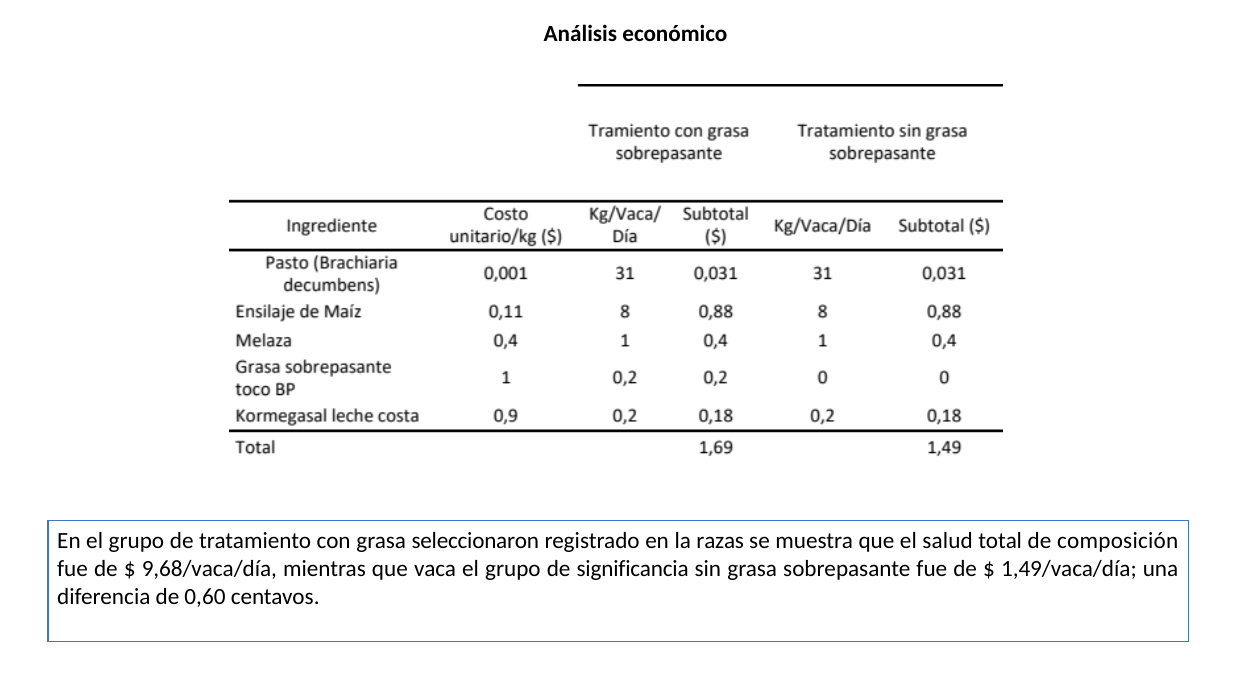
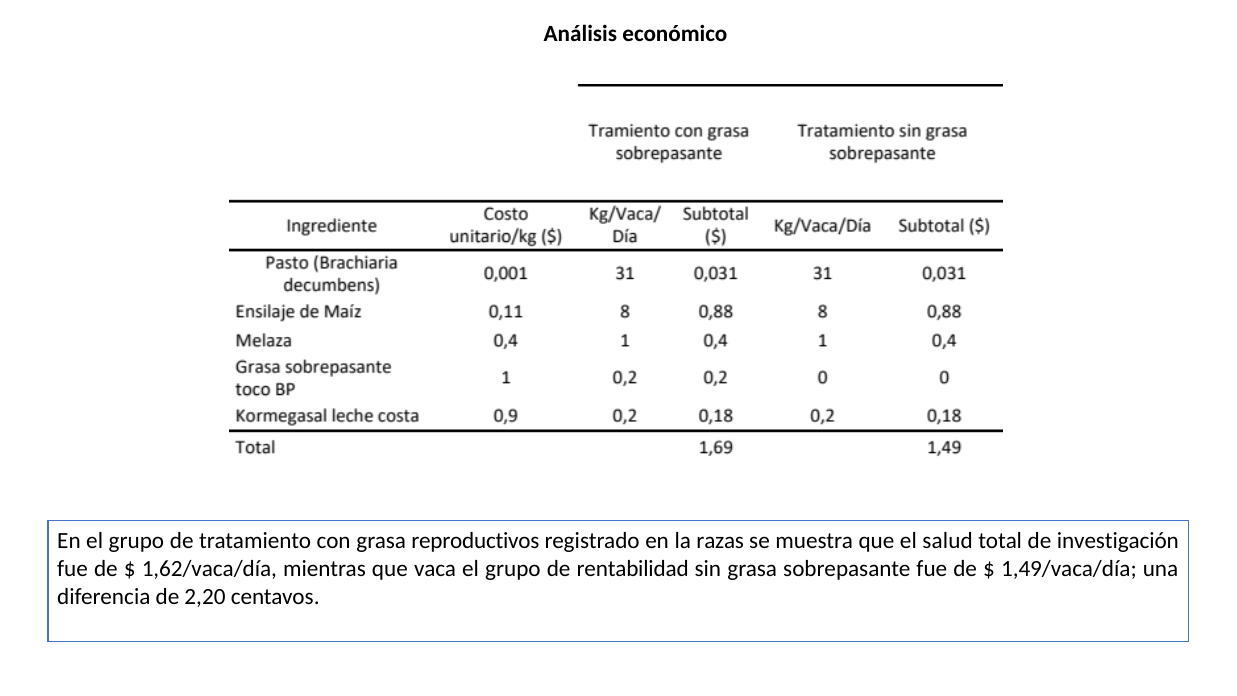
seleccionaron: seleccionaron -> reproductivos
composición: composición -> investigación
9,68/vaca/día: 9,68/vaca/día -> 1,62/vaca/día
significancia: significancia -> rentabilidad
0,60: 0,60 -> 2,20
